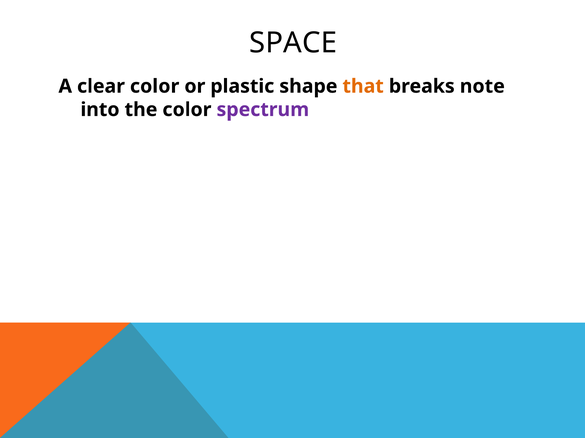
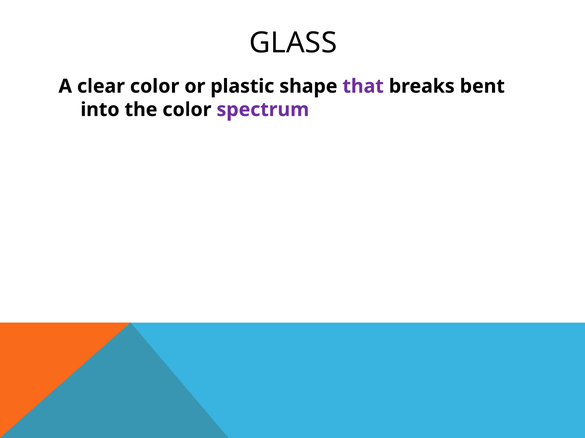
SPACE: SPACE -> GLASS
that colour: orange -> purple
note: note -> bent
